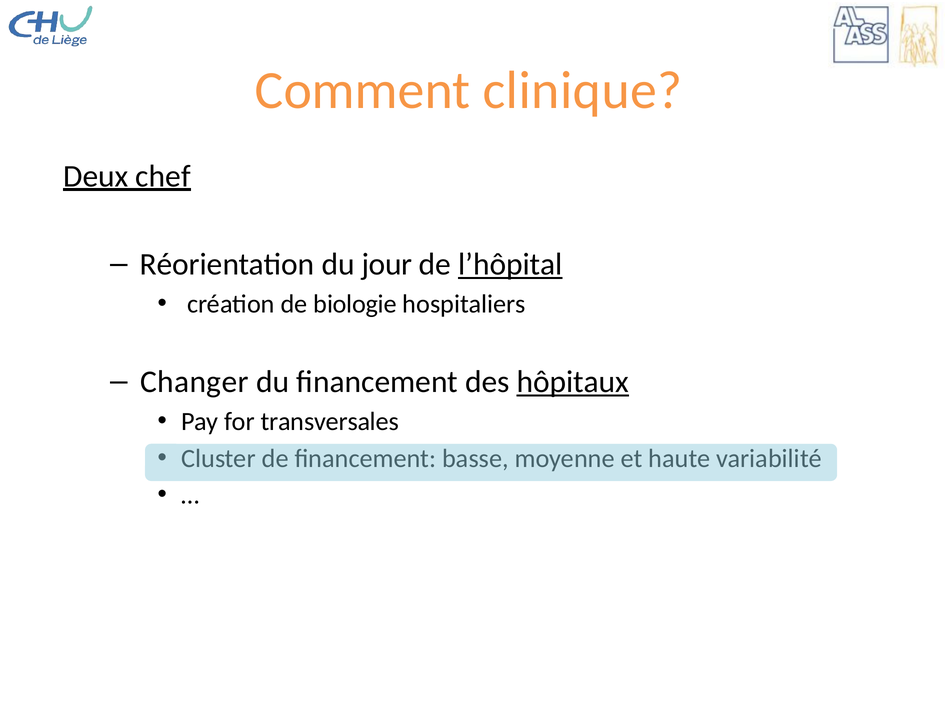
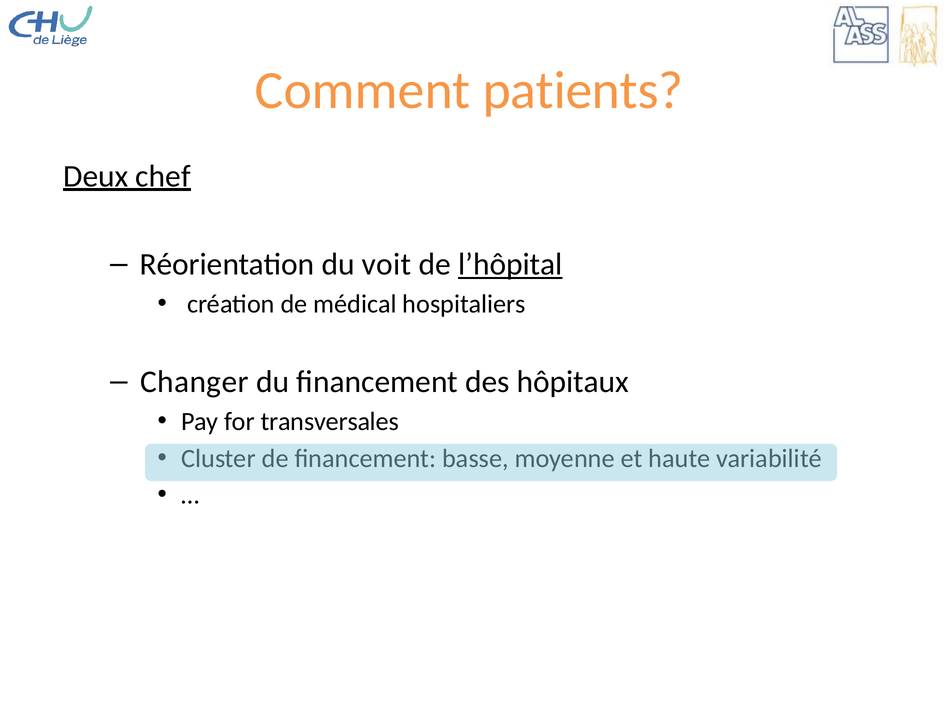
clinique: clinique -> patients
jour: jour -> voit
biologie: biologie -> médical
hôpitaux underline: present -> none
